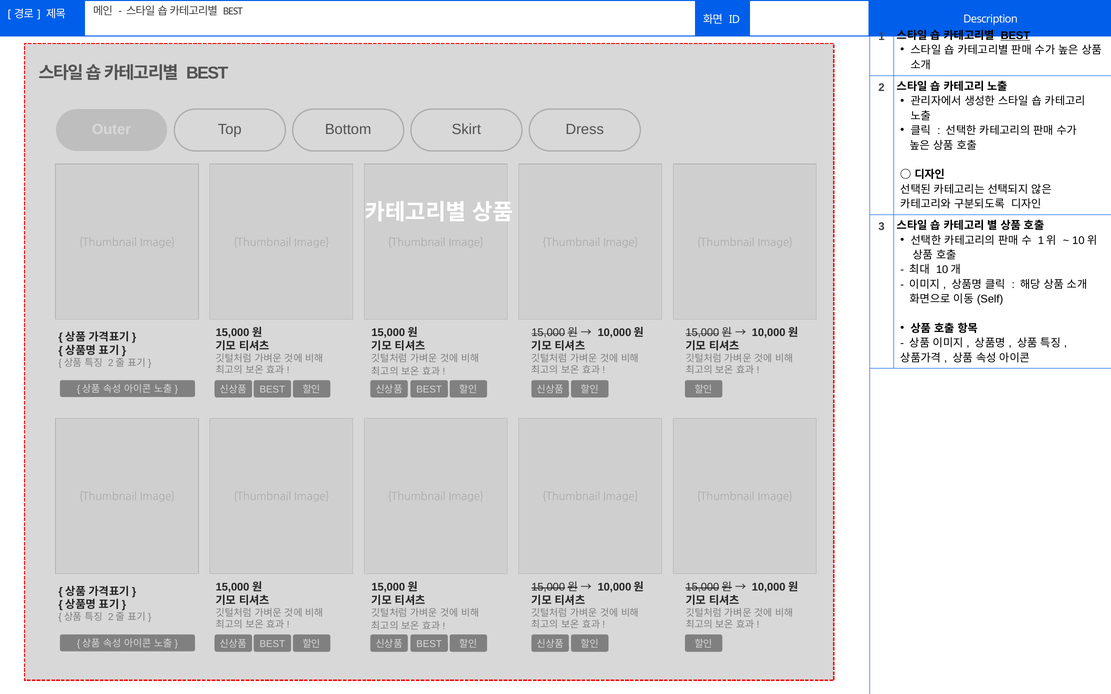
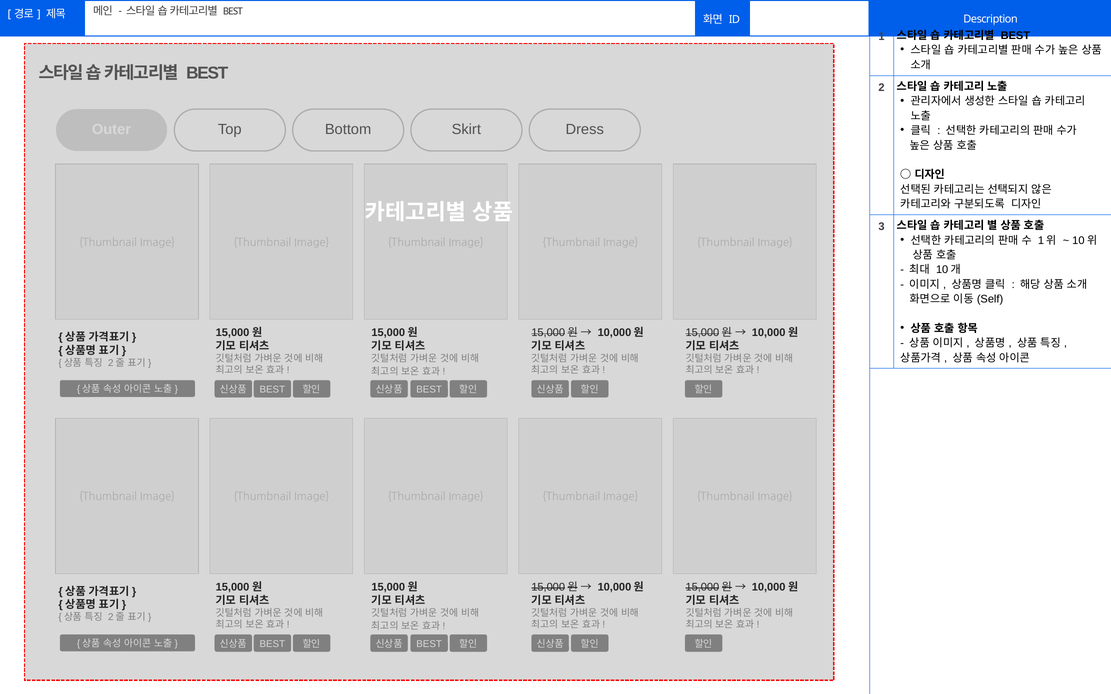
BEST at (1015, 36) underline: present -> none
